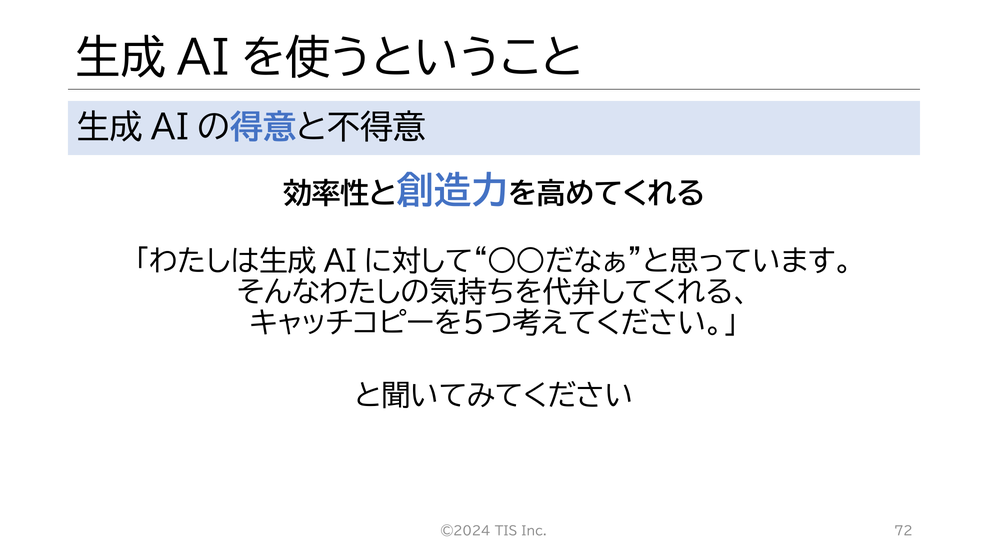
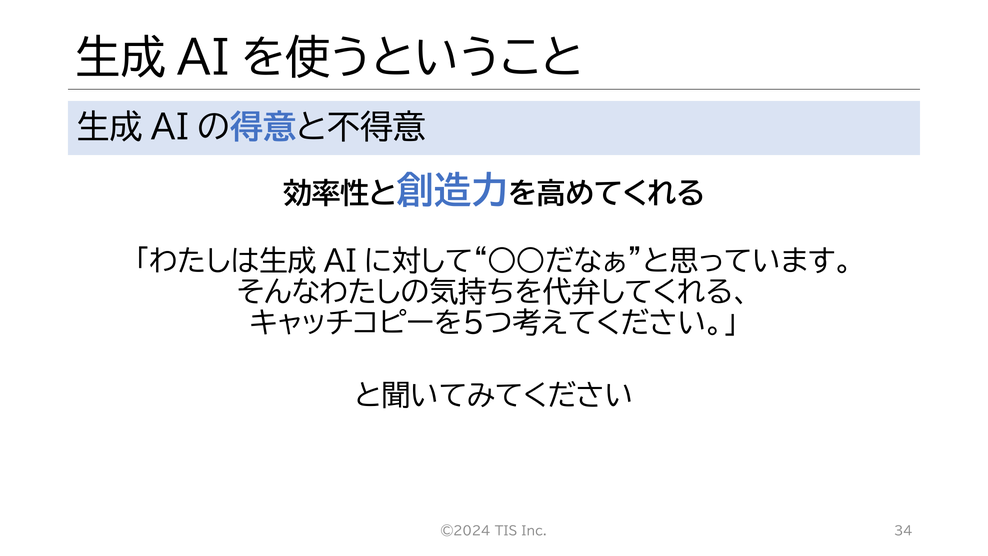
72: 72 -> 34
